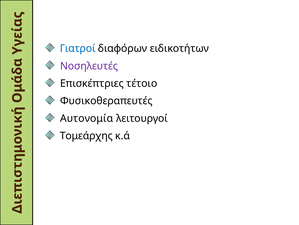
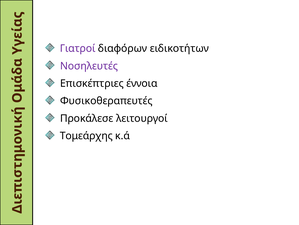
Γιατροί colour: blue -> purple
τέτοιο: τέτοιο -> έννοια
Αυτονομία: Αυτονομία -> Προκάλεσε
